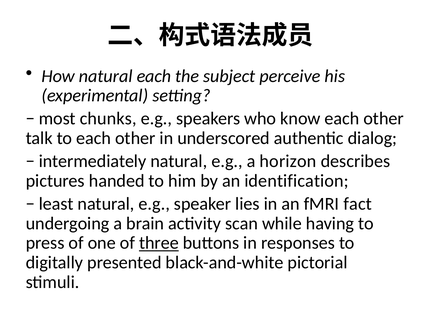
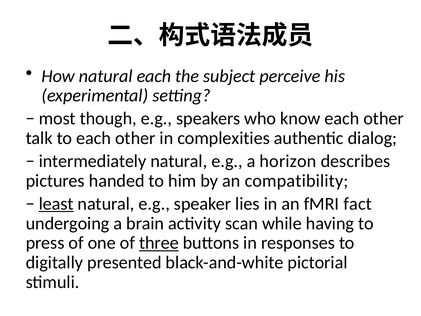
chunks: chunks -> though
underscored: underscored -> complexities
identification: identification -> compatibility
least underline: none -> present
